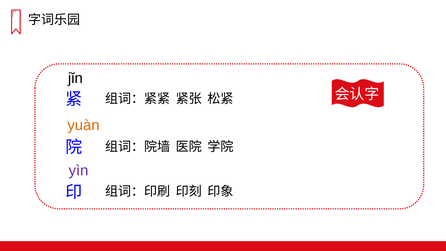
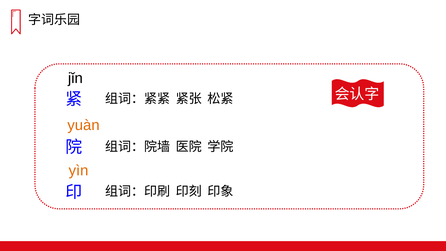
yìn colour: purple -> orange
